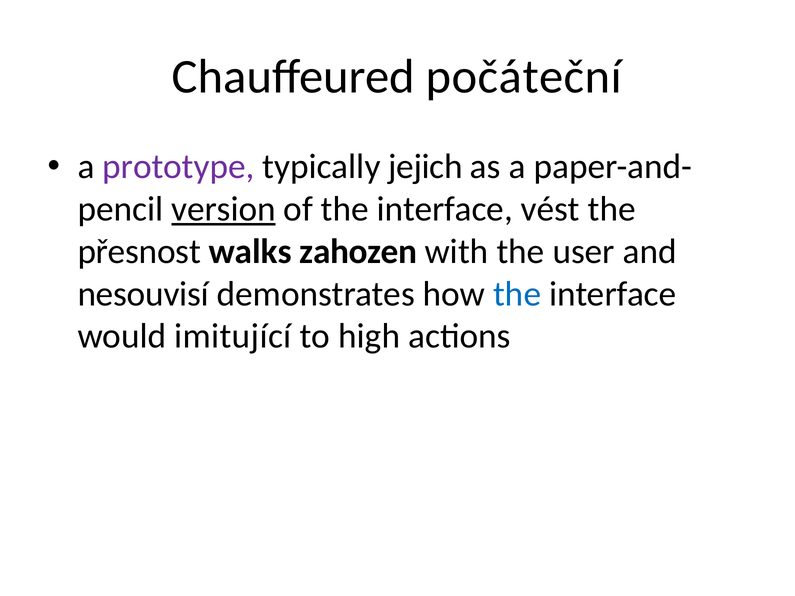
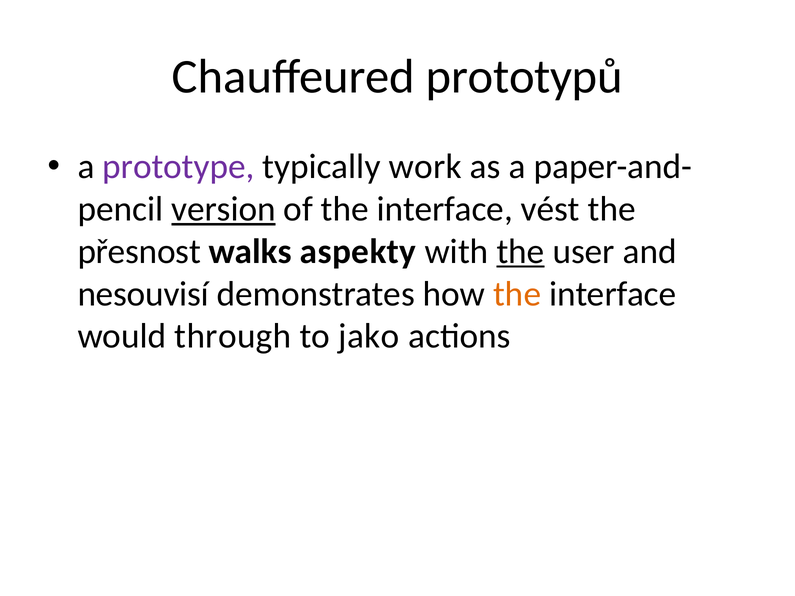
počáteční: počáteční -> prototypů
jejich: jejich -> work
zahozen: zahozen -> aspekty
the at (520, 252) underline: none -> present
the at (517, 294) colour: blue -> orange
imitující: imitující -> through
high: high -> jako
